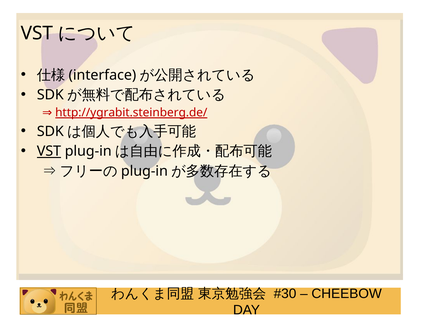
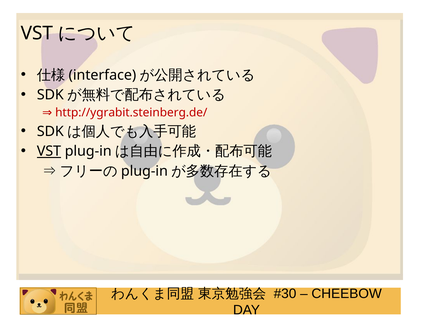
http://ygrabit.steinberg.de/ underline: present -> none
